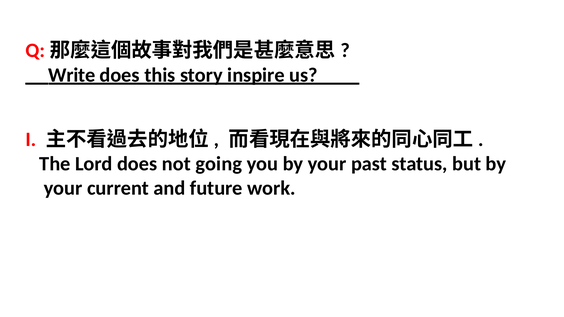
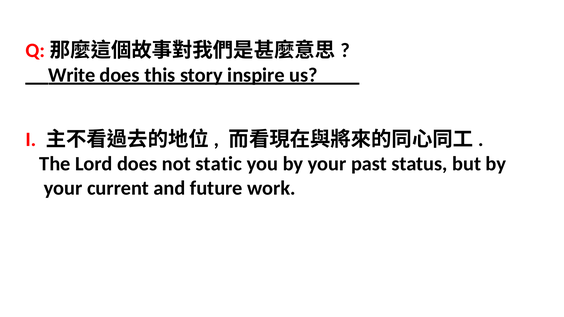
going: going -> static
